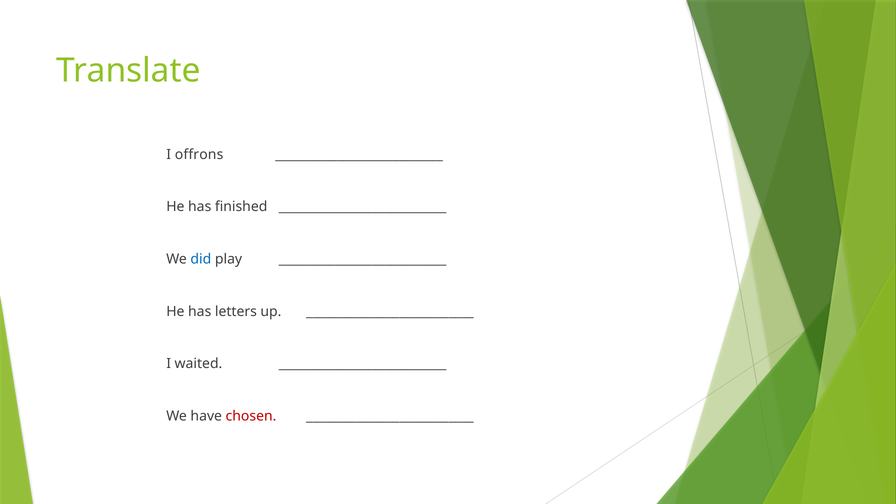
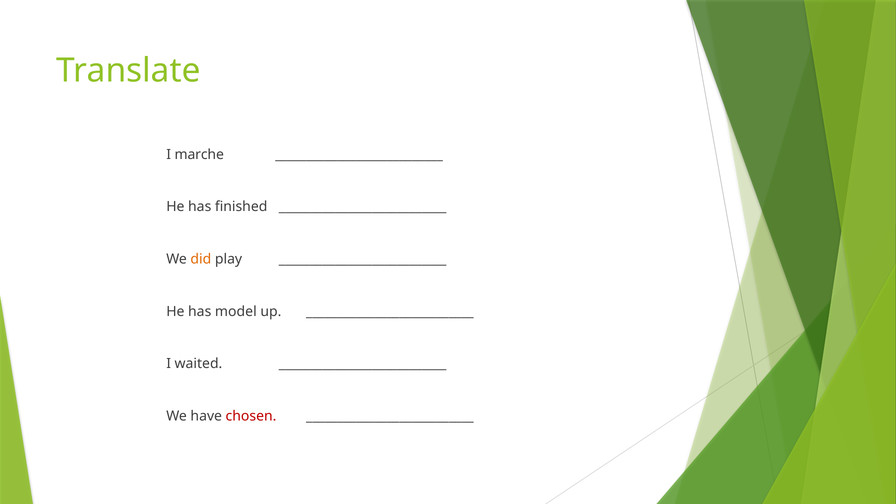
offrons: offrons -> marche
did colour: blue -> orange
letters: letters -> model
